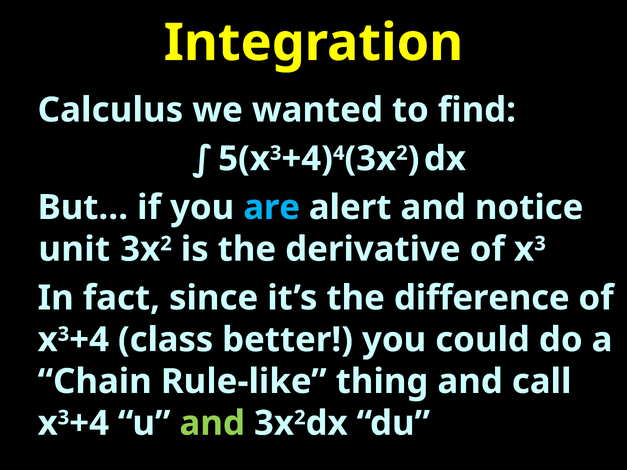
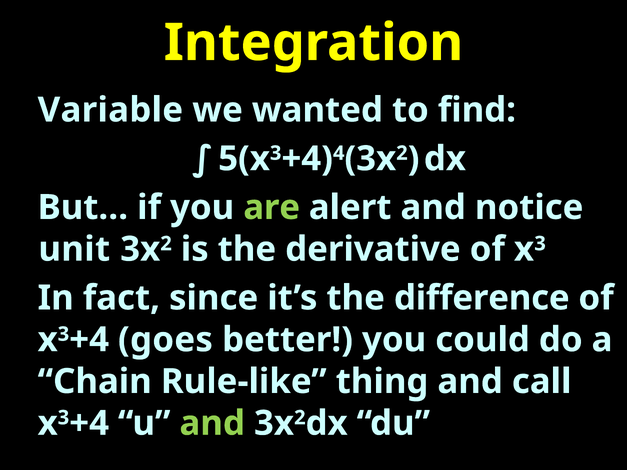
Calculus: Calculus -> Variable
are colour: light blue -> light green
class: class -> goes
